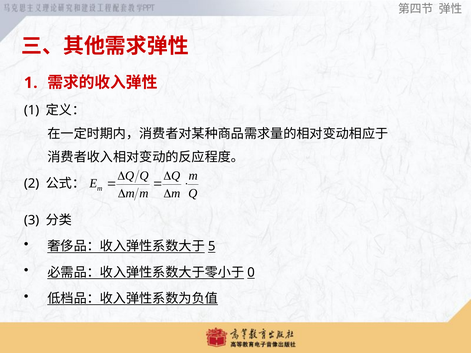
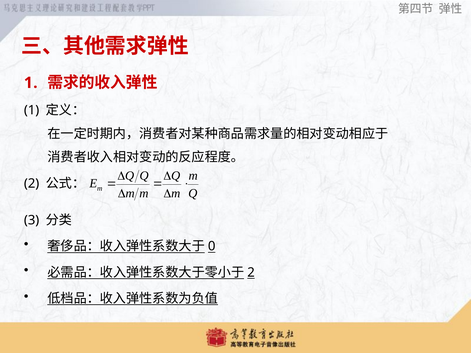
5: 5 -> 0
0 at (251, 273): 0 -> 2
